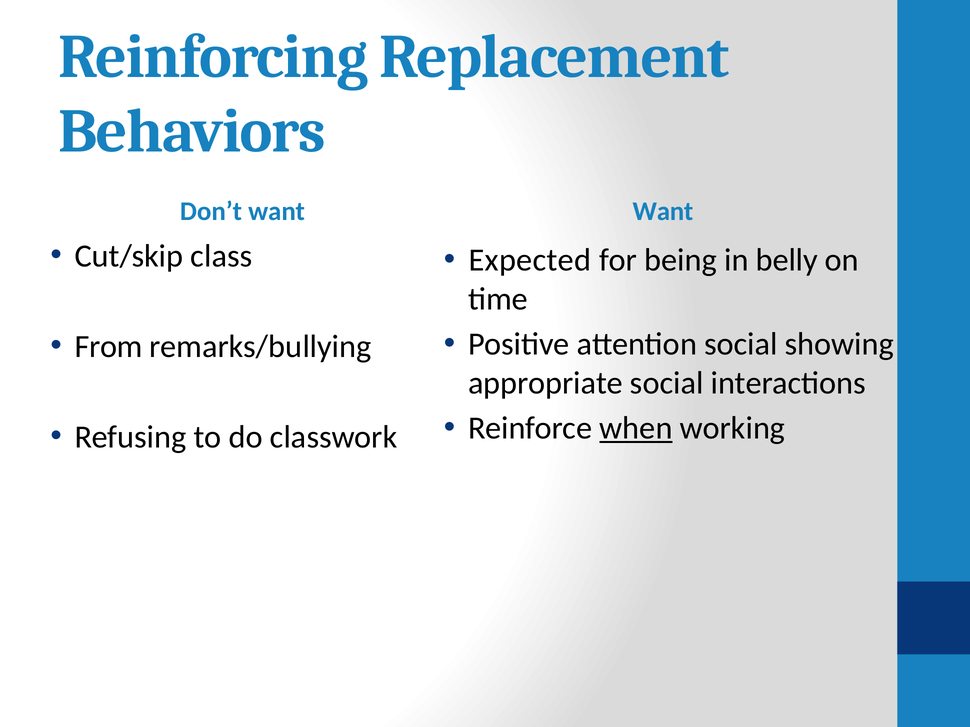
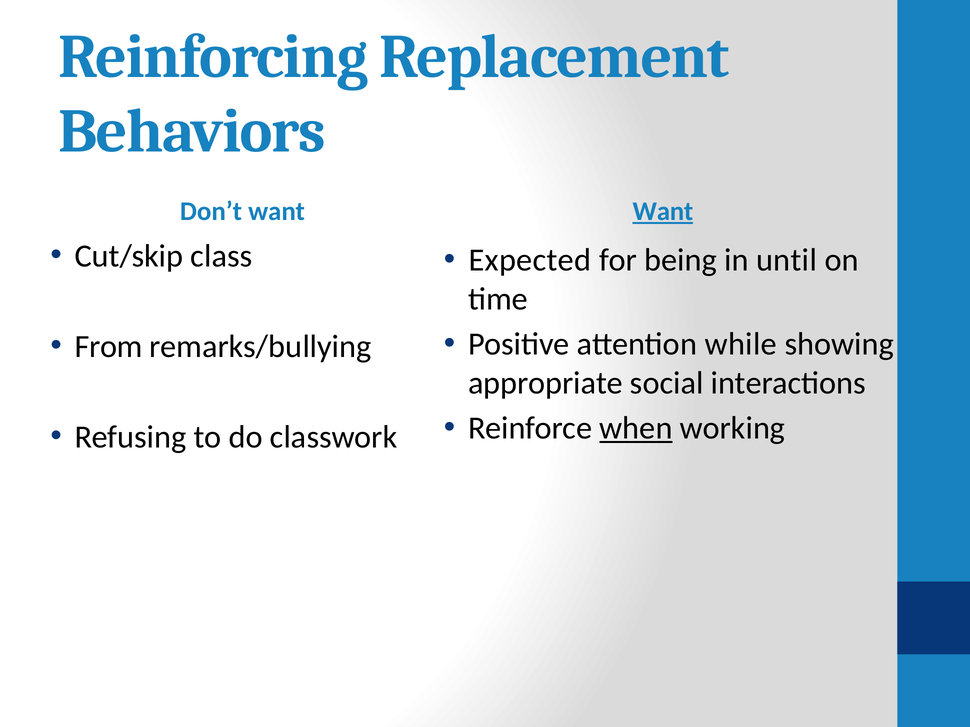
Want at (663, 212) underline: none -> present
belly: belly -> until
attention social: social -> while
